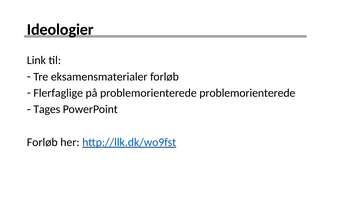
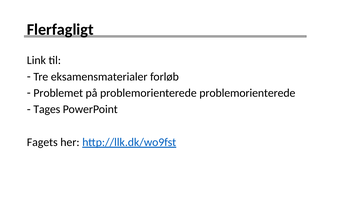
Ideologier: Ideologier -> Flerfagligt
Flerfaglige: Flerfaglige -> Problemet
Forløb at (42, 142): Forløb -> Fagets
